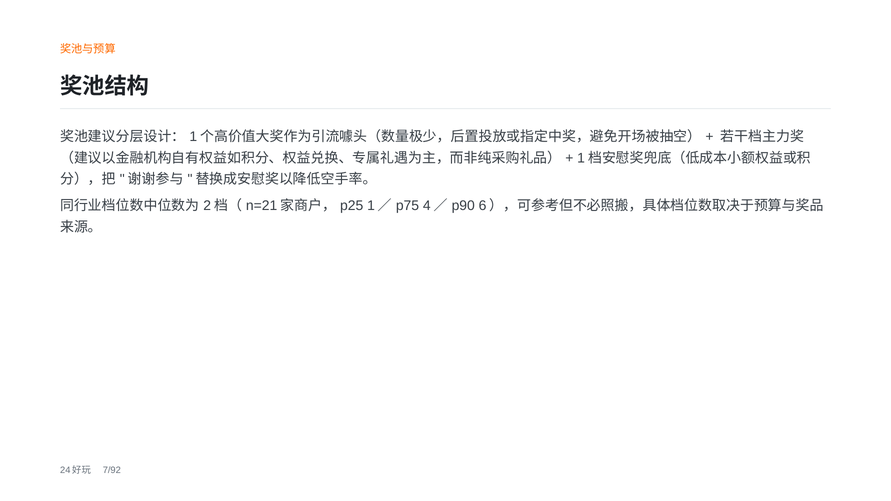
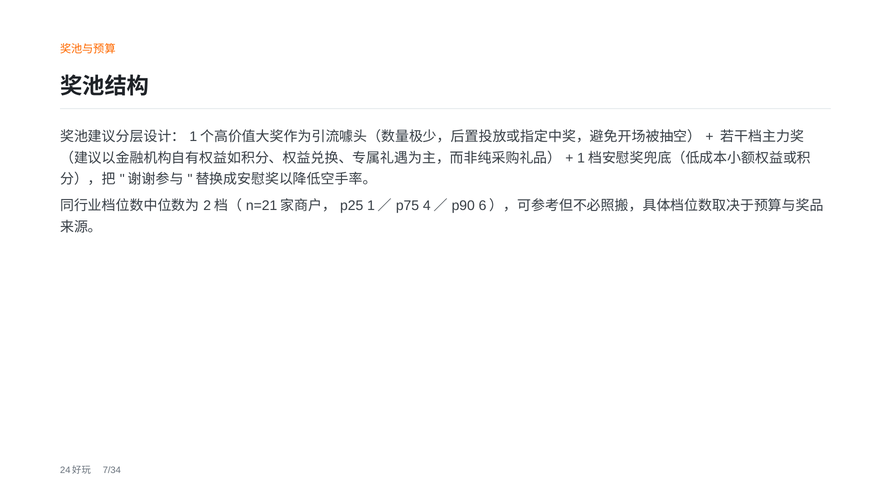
7/92: 7/92 -> 7/34
